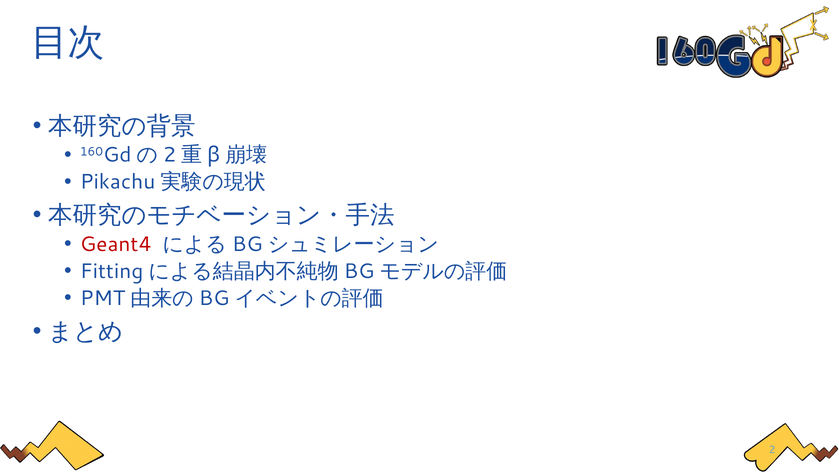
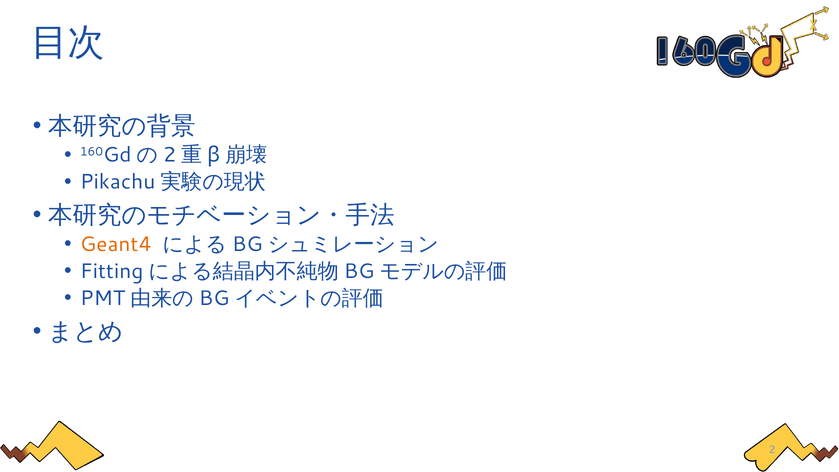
Geant4 colour: red -> orange
